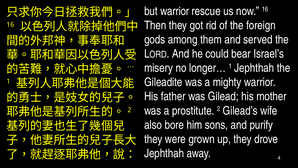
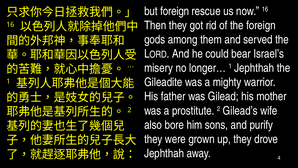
but warrior: warrior -> foreign
